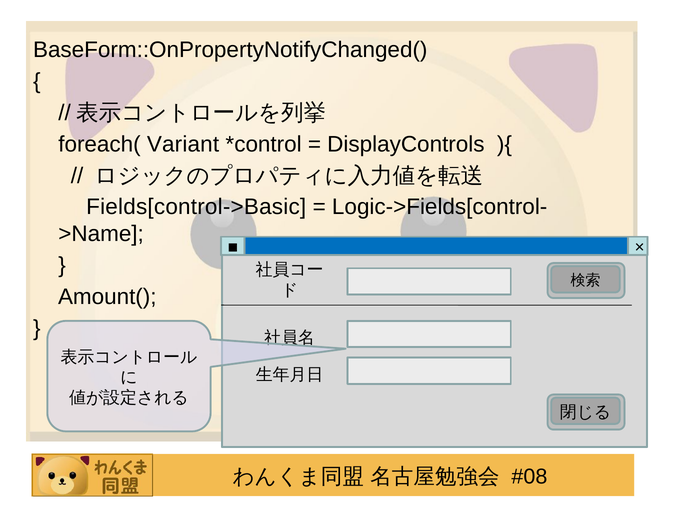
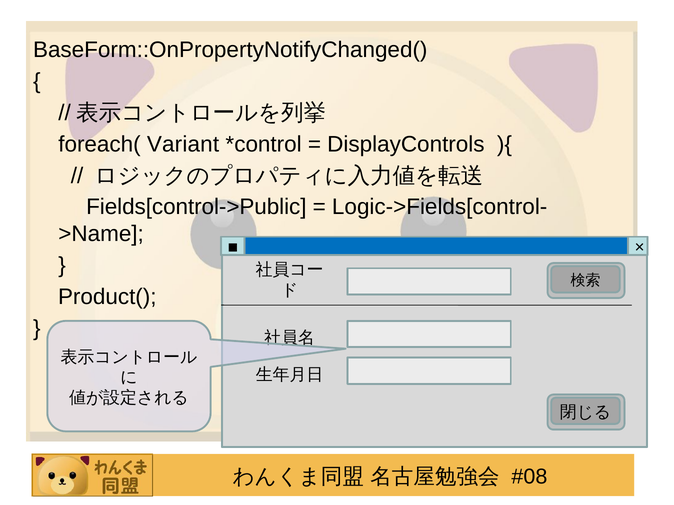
Fields[control->Basic: Fields[control->Basic -> Fields[control->Public
Amount(: Amount( -> Product(
